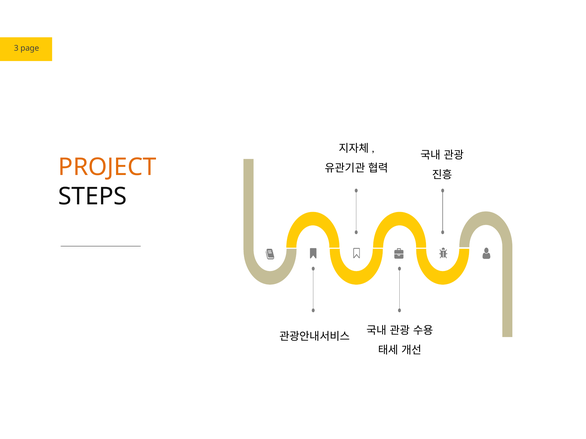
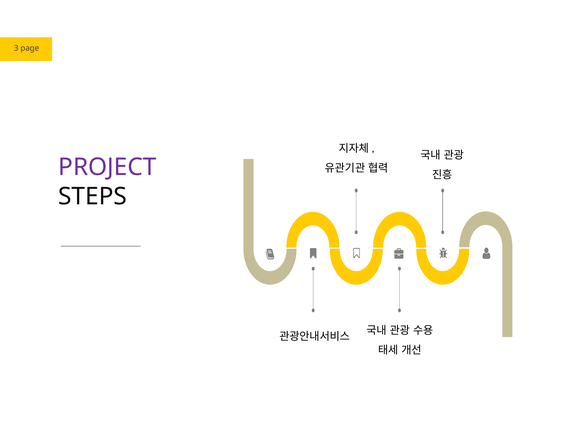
PROJECT colour: orange -> purple
